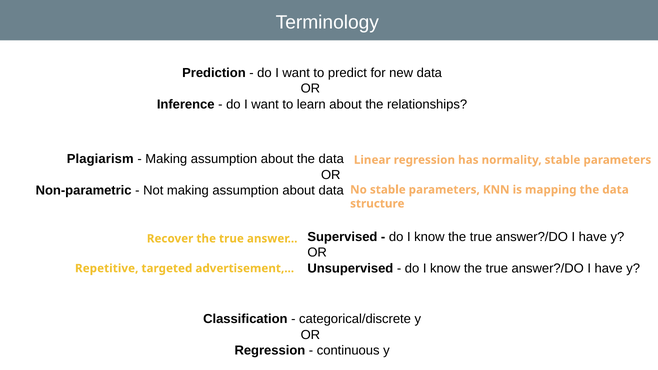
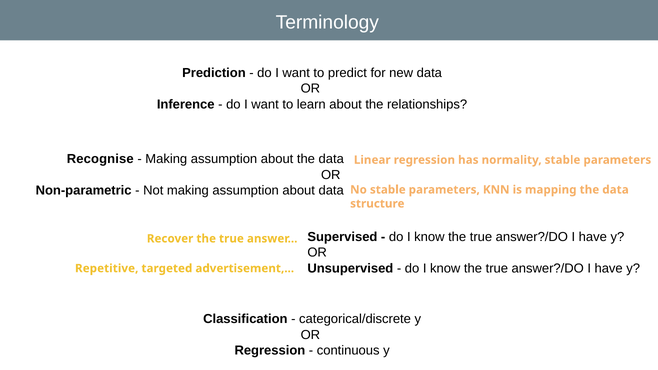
Plagiarism: Plagiarism -> Recognise
